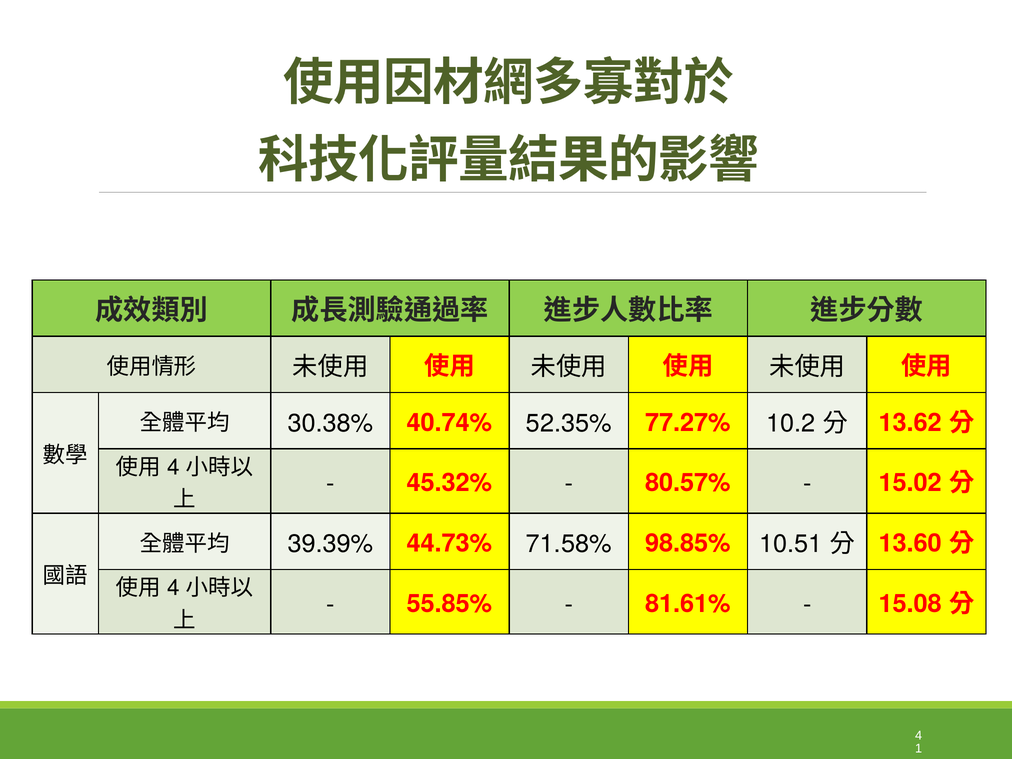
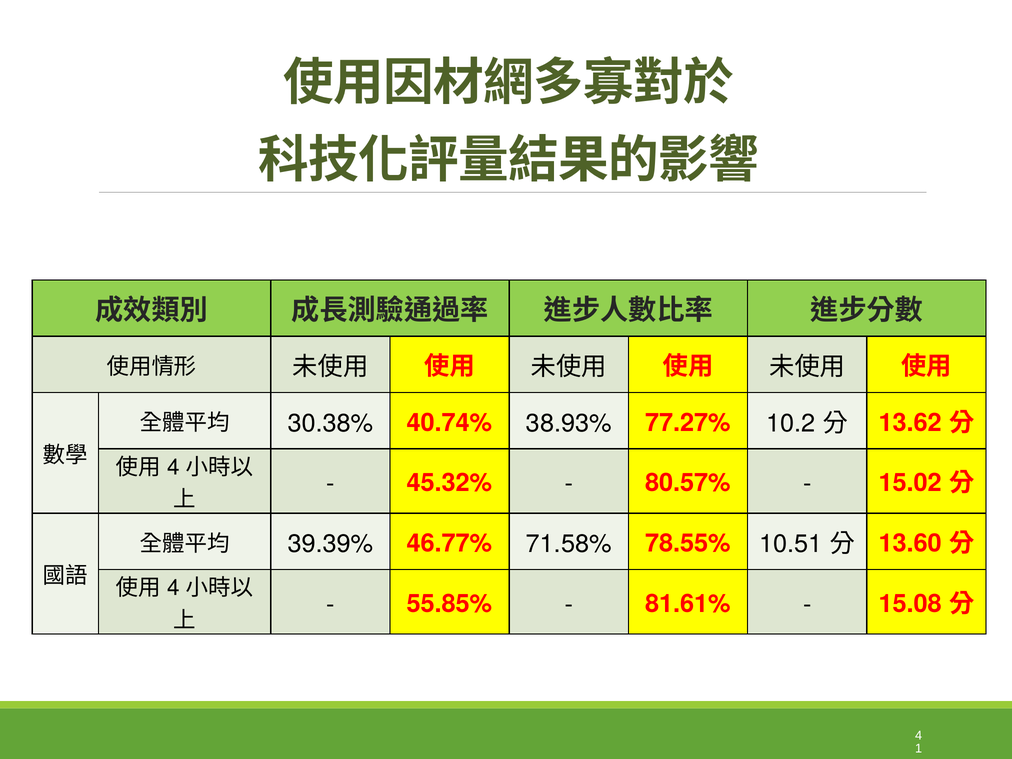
52.35%: 52.35% -> 38.93%
44.73%: 44.73% -> 46.77%
98.85%: 98.85% -> 78.55%
